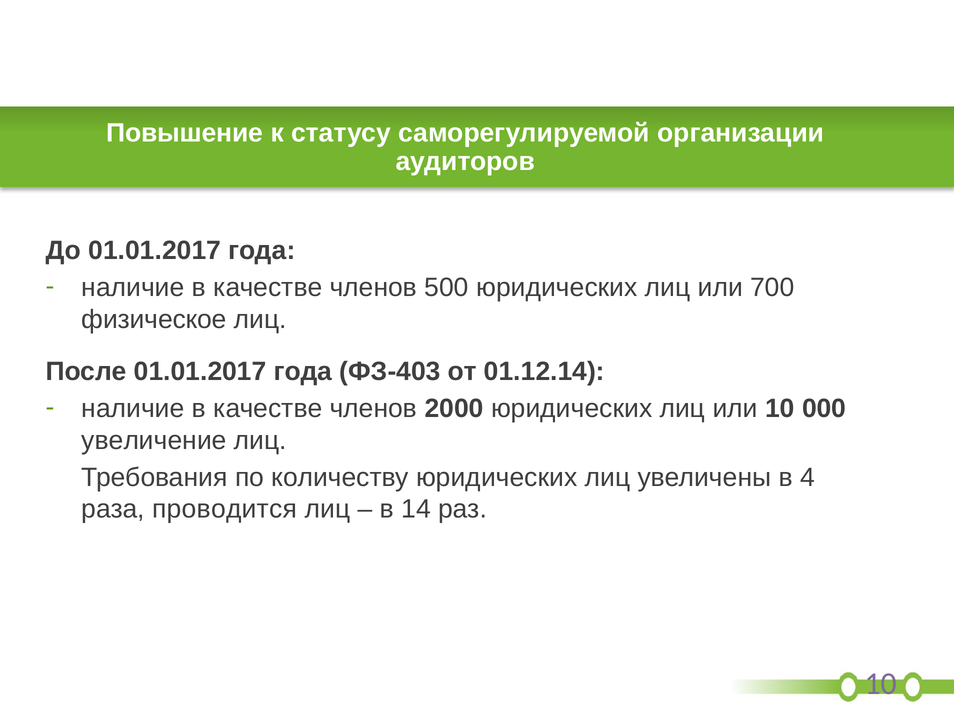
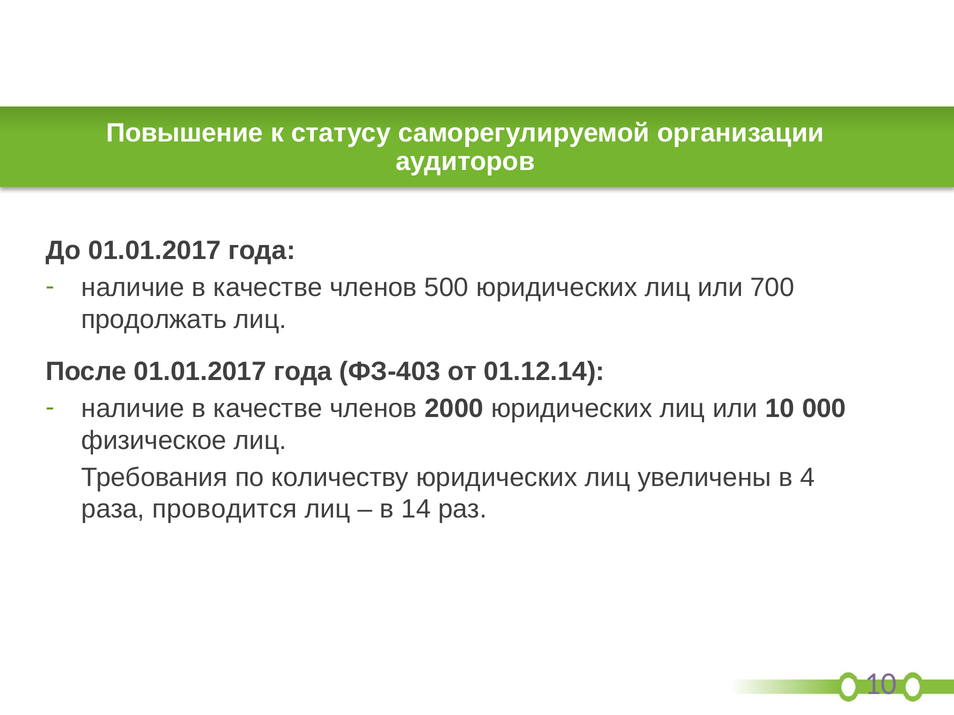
физическое: физическое -> продолжать
увеличение: увеличение -> физическое
